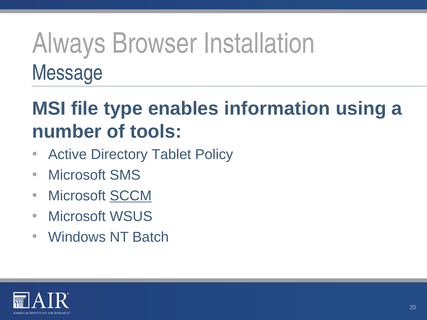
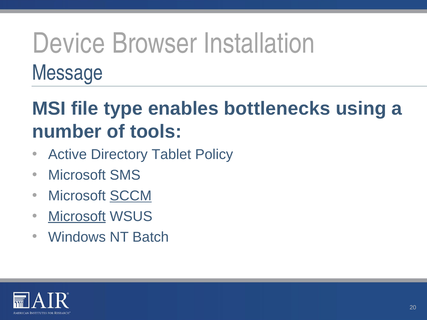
Always: Always -> Device
information: information -> bottlenecks
Microsoft at (77, 217) underline: none -> present
